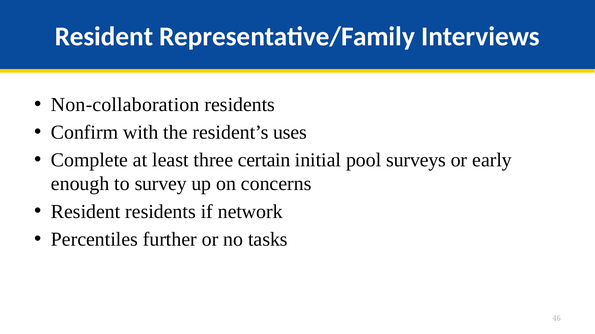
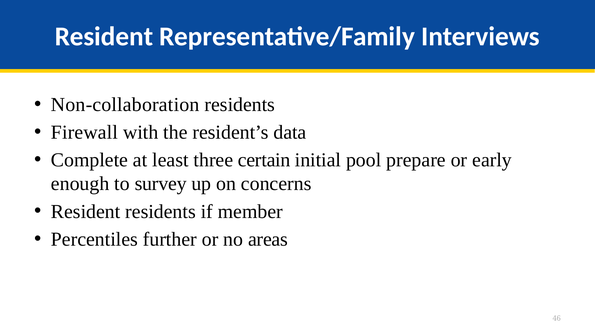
Confirm: Confirm -> Firewall
uses: uses -> data
surveys: surveys -> prepare
network: network -> member
tasks: tasks -> areas
